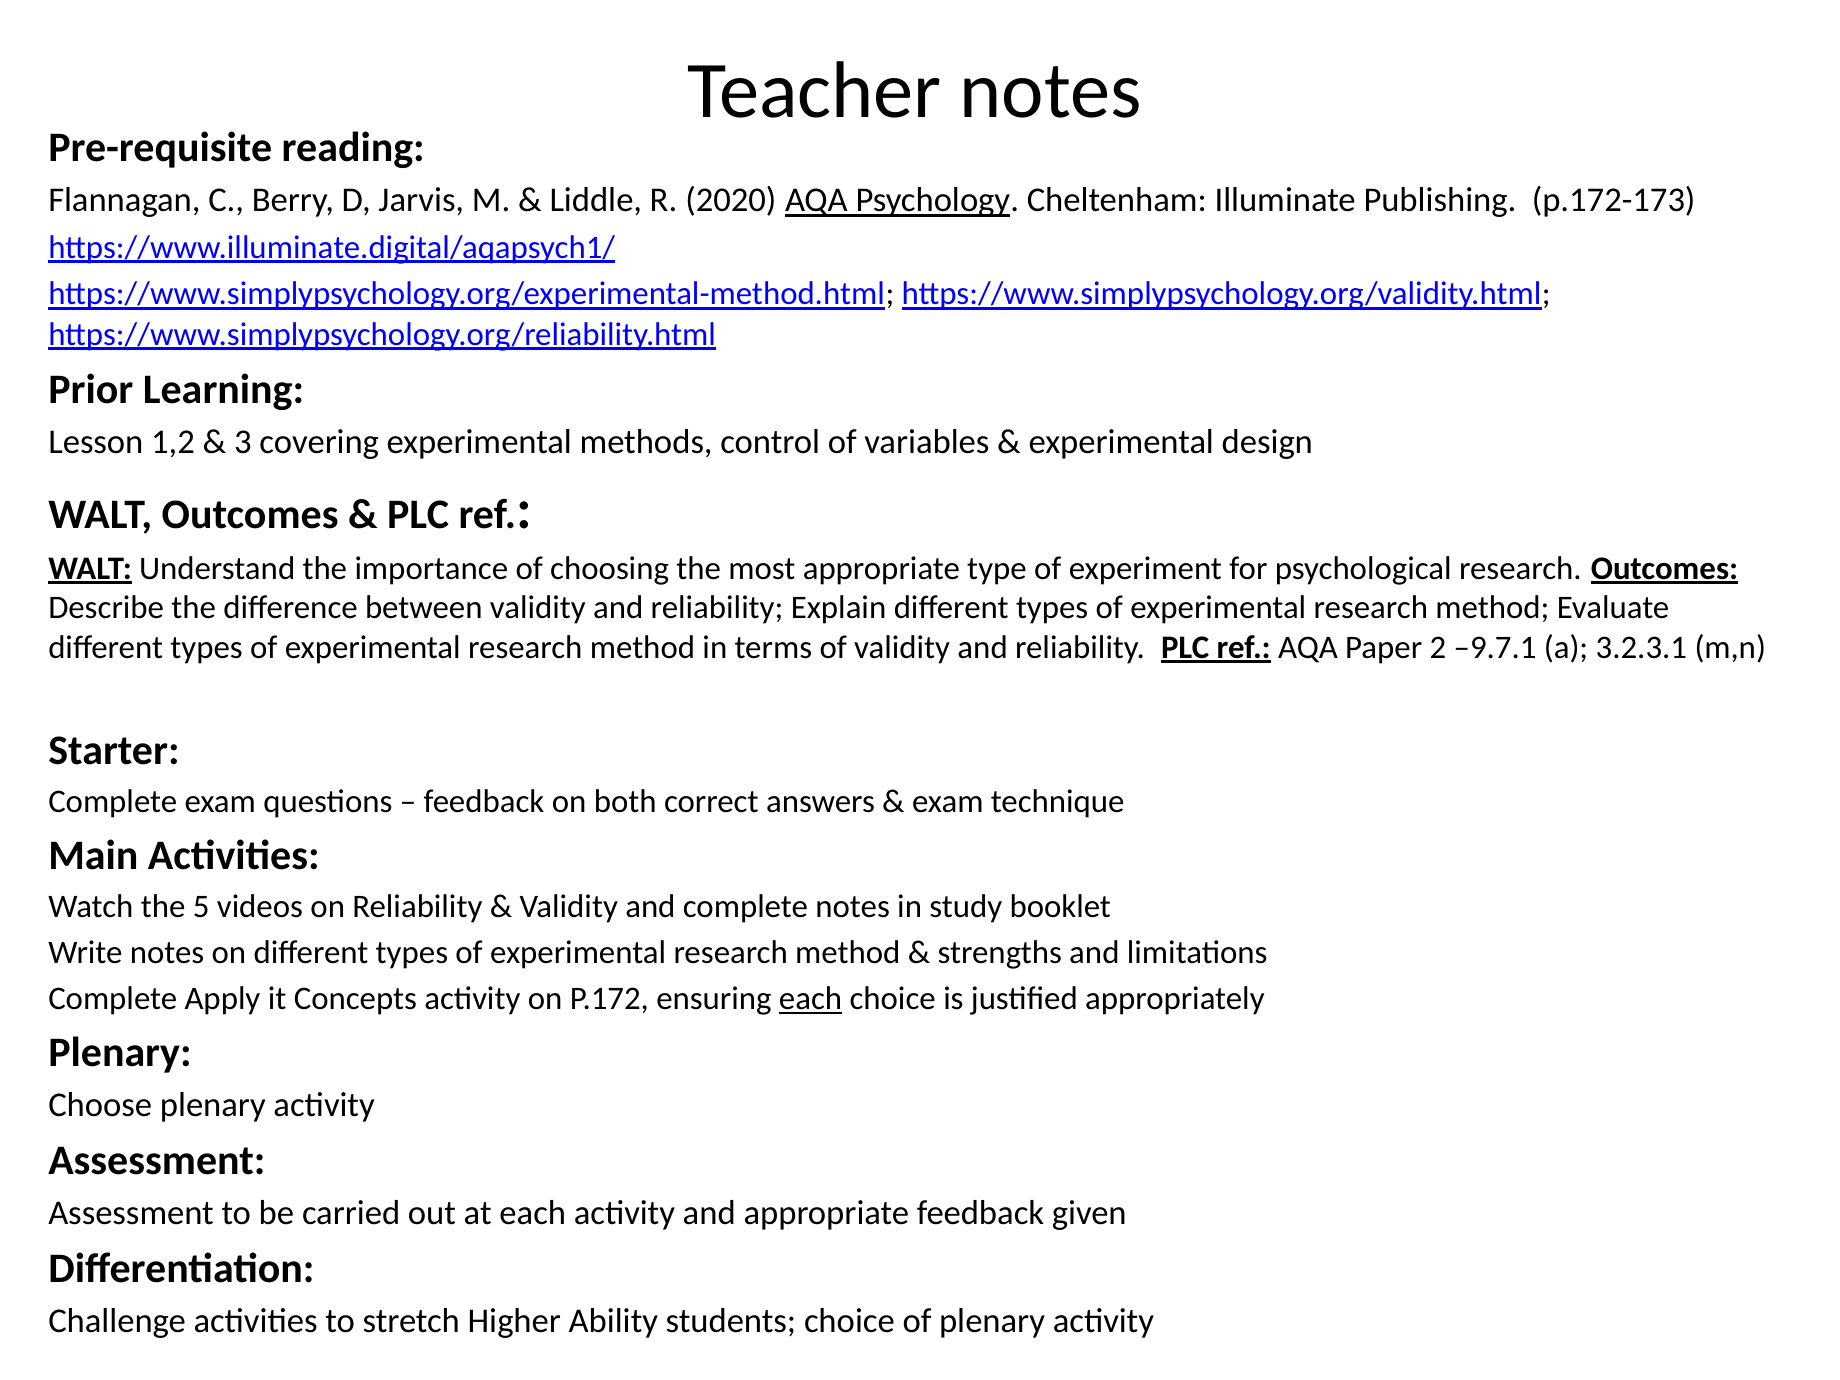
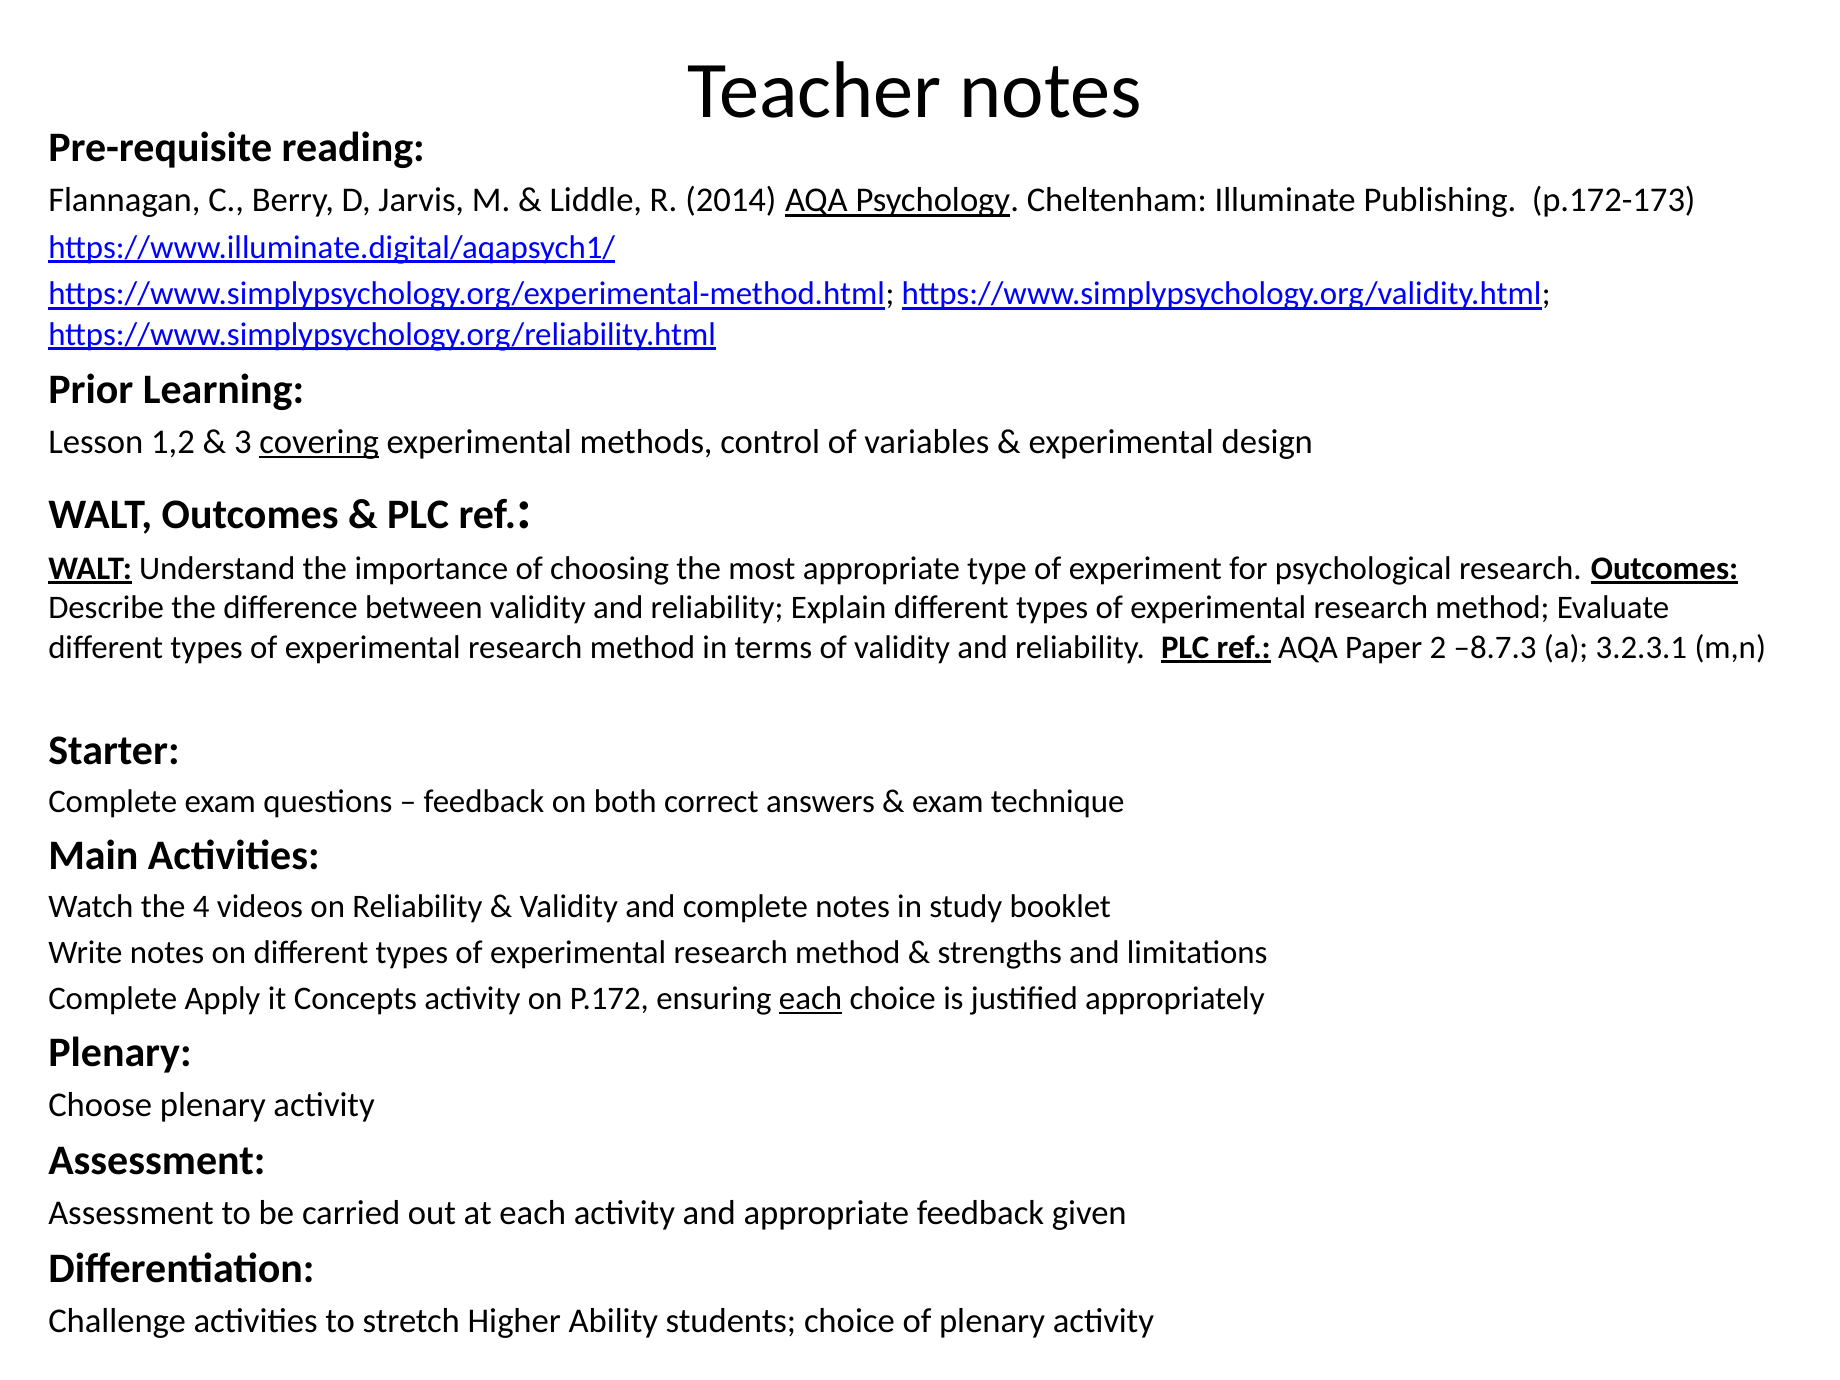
2020: 2020 -> 2014
covering underline: none -> present
–9.7.1: –9.7.1 -> –8.7.3
5: 5 -> 4
